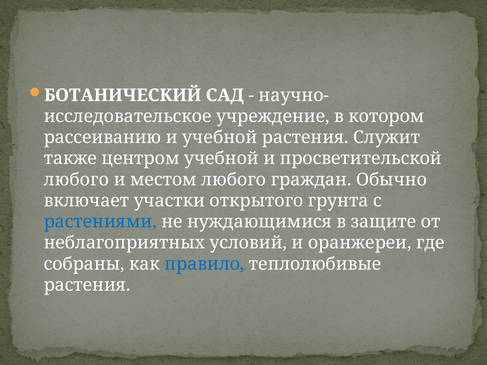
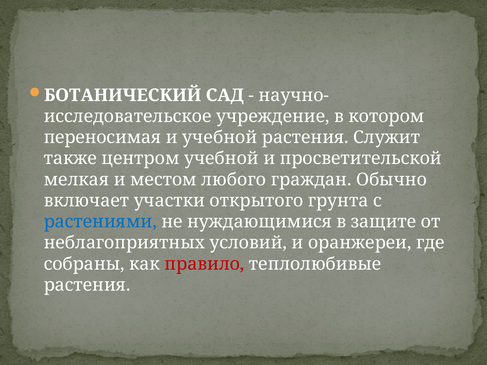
рассеиванию: рассеиванию -> переносимая
любого at (76, 180): любого -> мелкая
правило colour: blue -> red
